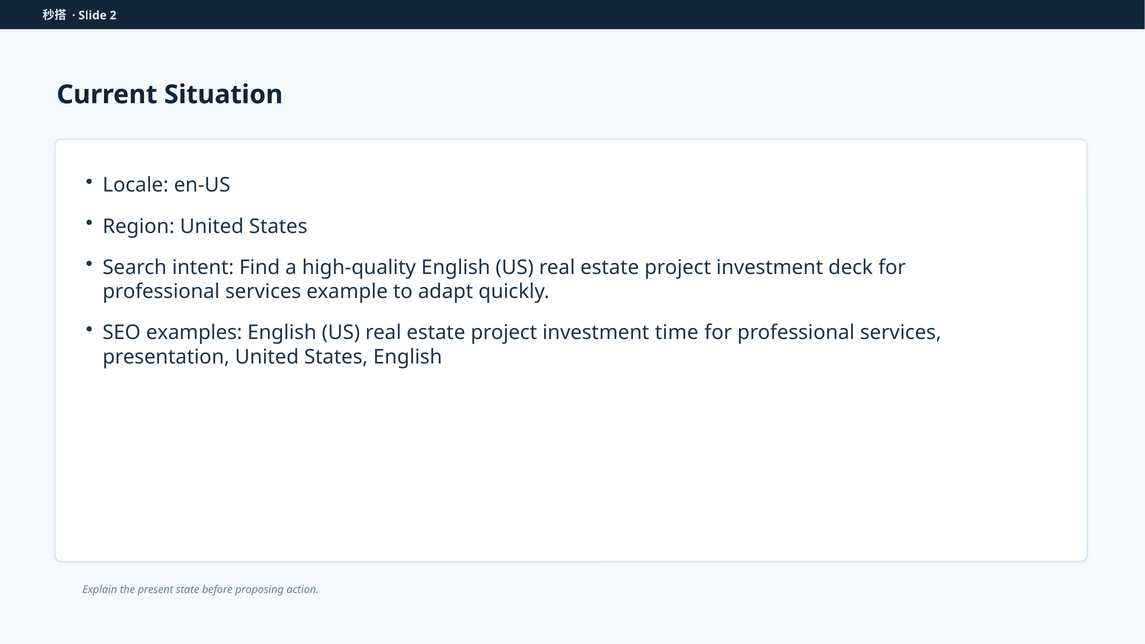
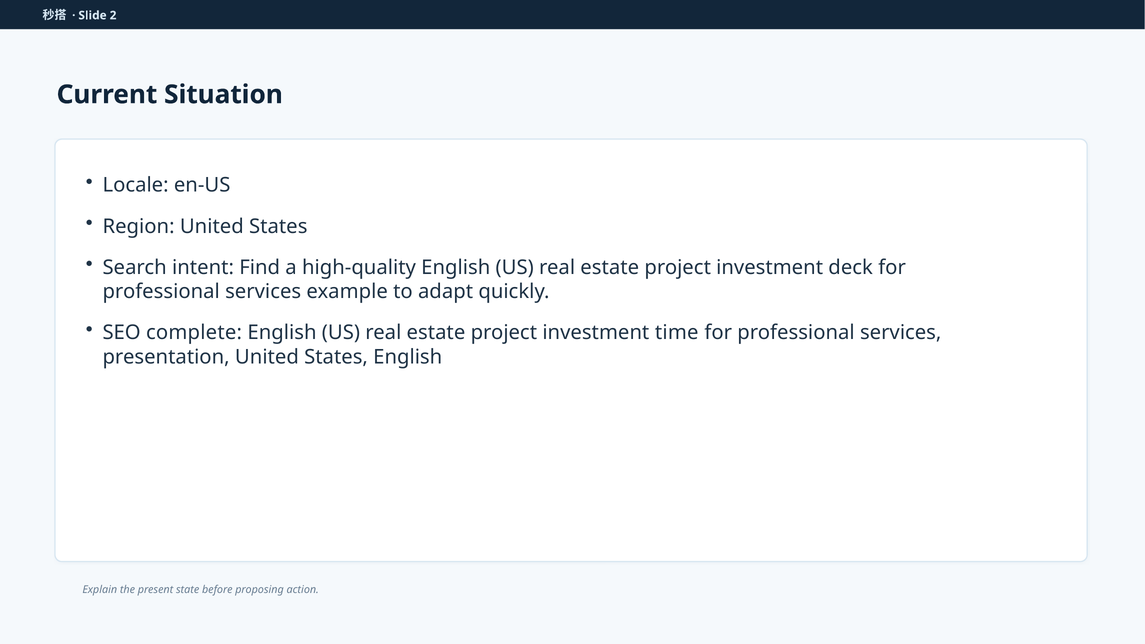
examples: examples -> complete
